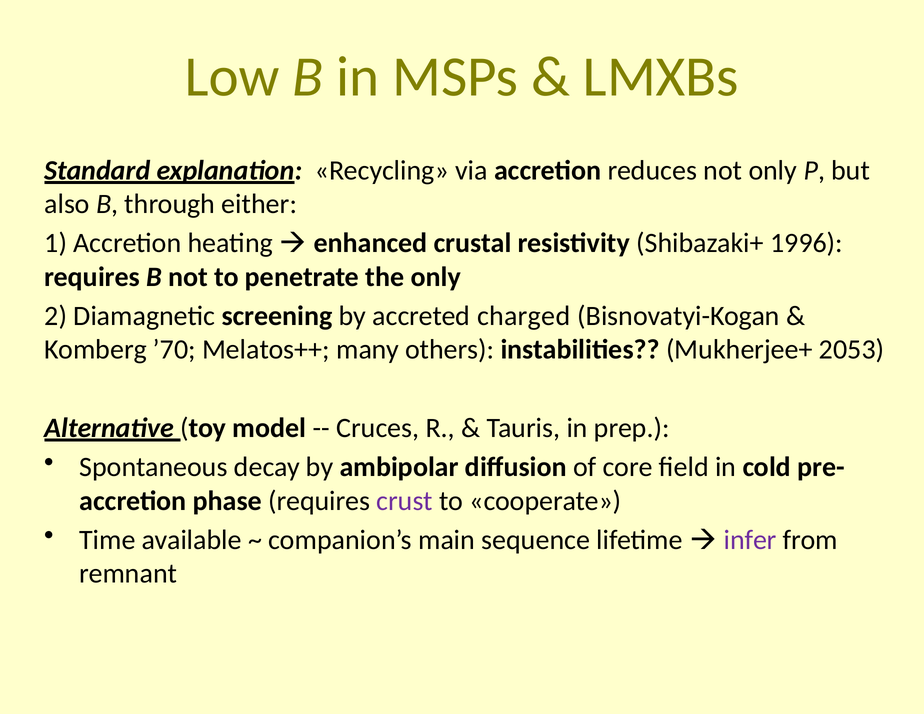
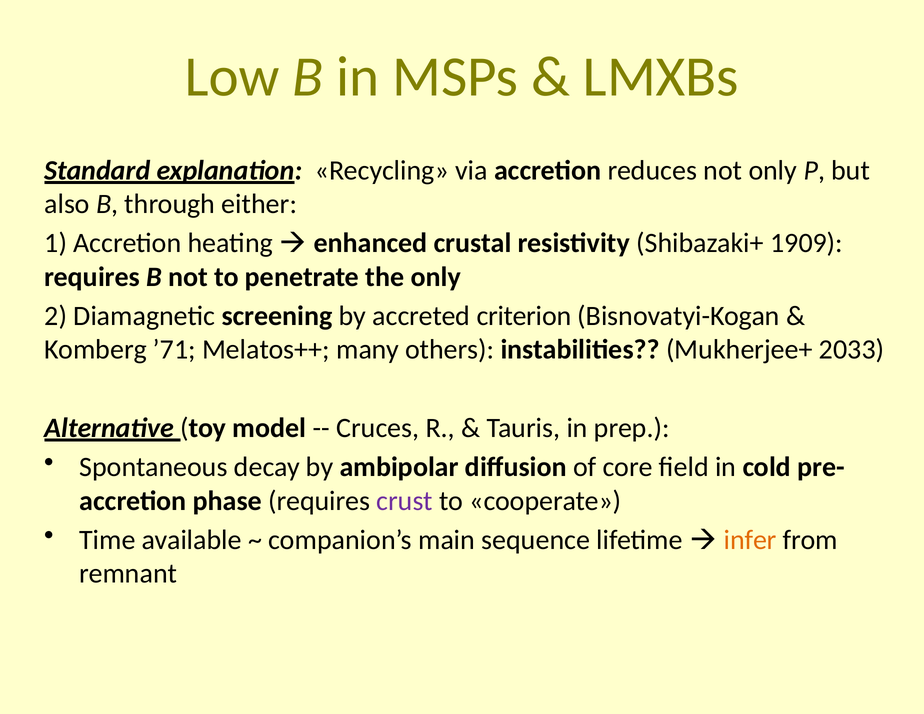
1996: 1996 -> 1909
charged: charged -> criterion
’70: ’70 -> ’71
2053: 2053 -> 2033
infer colour: purple -> orange
